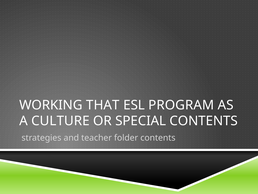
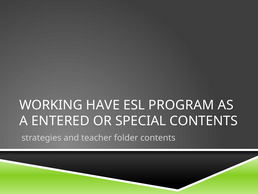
THAT: THAT -> HAVE
CULTURE: CULTURE -> ENTERED
